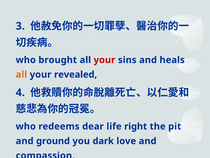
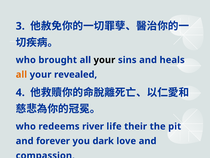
your at (104, 60) colour: red -> black
dear: dear -> river
right: right -> their
ground: ground -> forever
